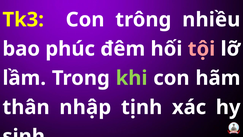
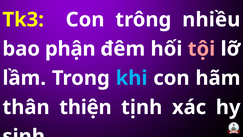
phúc: phúc -> phận
khi colour: light green -> light blue
nhập: nhập -> thiện
